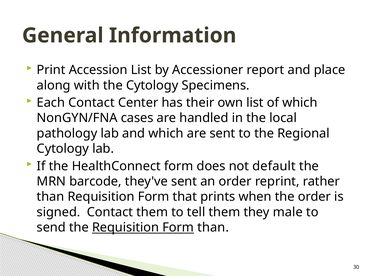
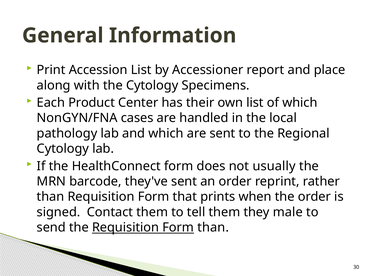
Each Contact: Contact -> Product
default: default -> usually
